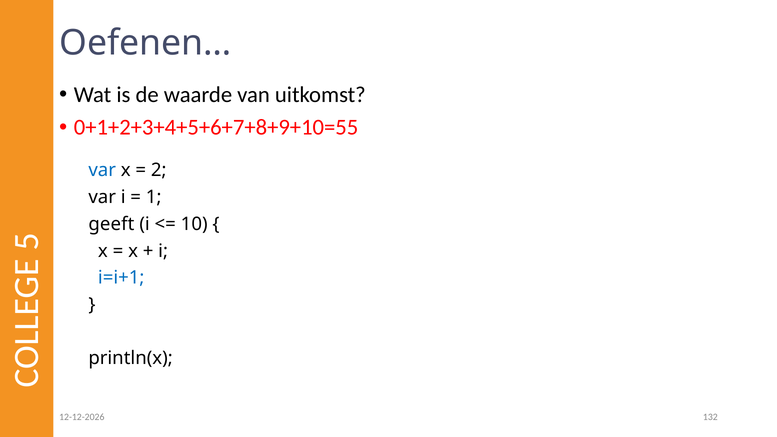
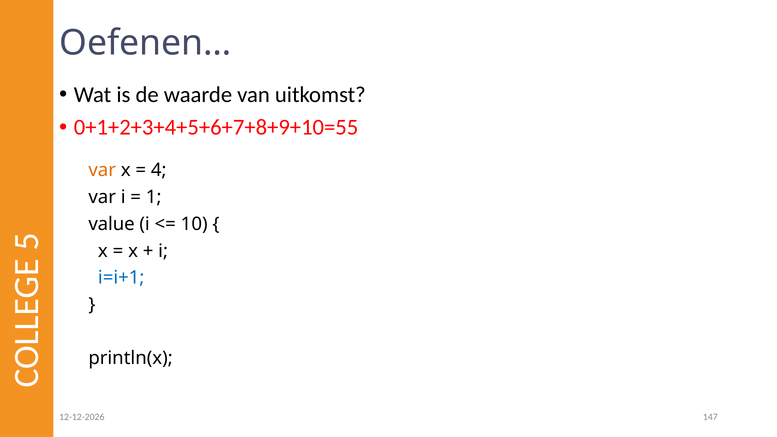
var at (102, 170) colour: blue -> orange
2: 2 -> 4
geeft: geeft -> value
132: 132 -> 147
